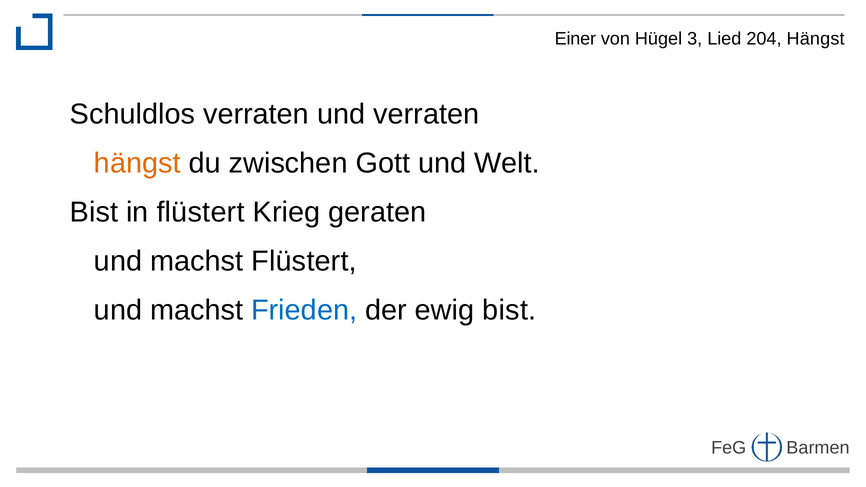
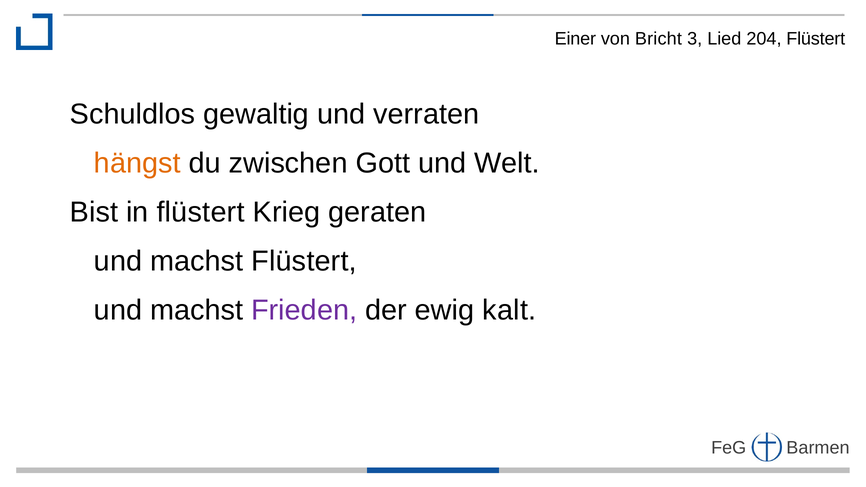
Hügel: Hügel -> Bricht
204 Hängst: Hängst -> Flüstert
Schuldlos verraten: verraten -> gewaltig
Frieden colour: blue -> purple
ewig bist: bist -> kalt
